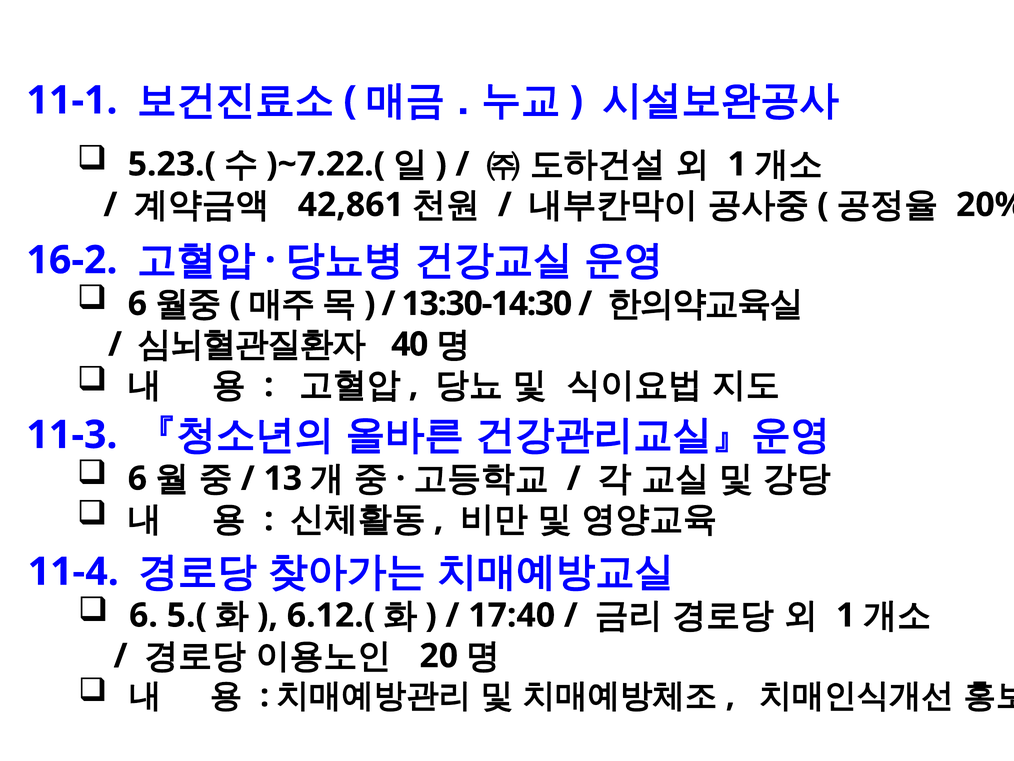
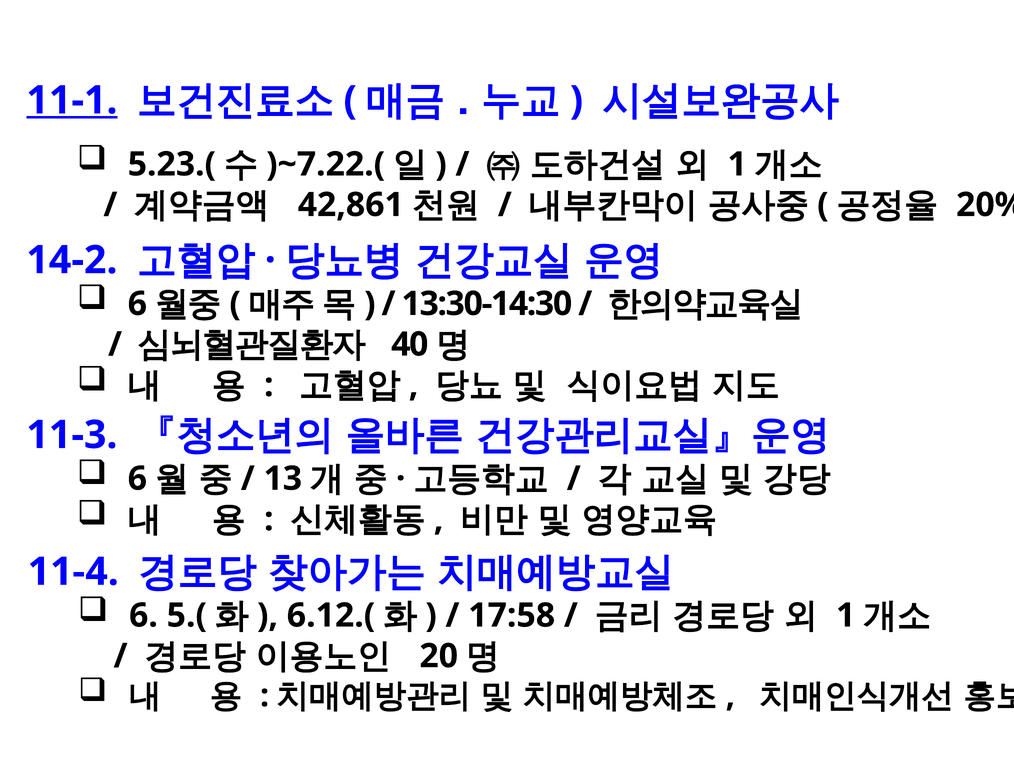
11-1 underline: none -> present
16-2: 16-2 -> 14-2
17:40: 17:40 -> 17:58
